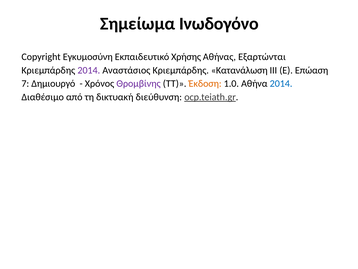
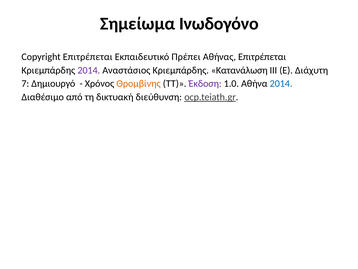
Copyright Εγκυμοσύνη: Εγκυμοσύνη -> Επιτρέπεται
Χρήσης: Χρήσης -> Πρέπει
Αθήνας Εξαρτώνται: Εξαρτώνται -> Επιτρέπεται
Επώαση: Επώαση -> Διάχυτη
Θρομβίνης colour: purple -> orange
Έκδοση colour: orange -> purple
